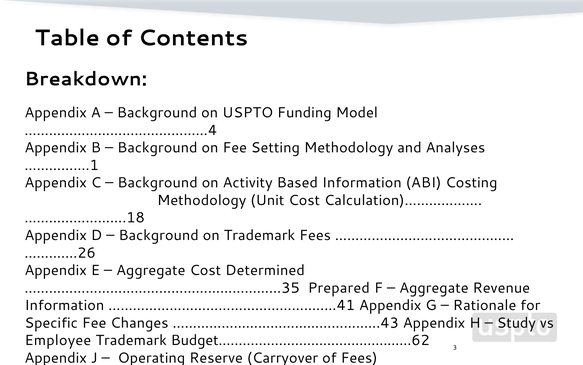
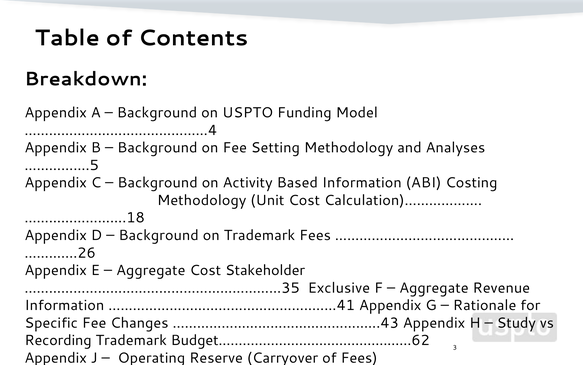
…………….1: …………….1 -> …………….5
Determined: Determined -> Stakeholder
Prepared: Prepared -> Exclusive
Employee: Employee -> Recording
